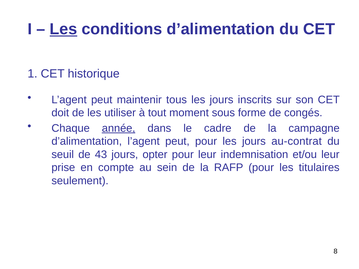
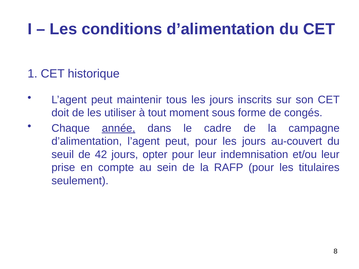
Les at (63, 29) underline: present -> none
au-contrat: au-contrat -> au-couvert
43: 43 -> 42
